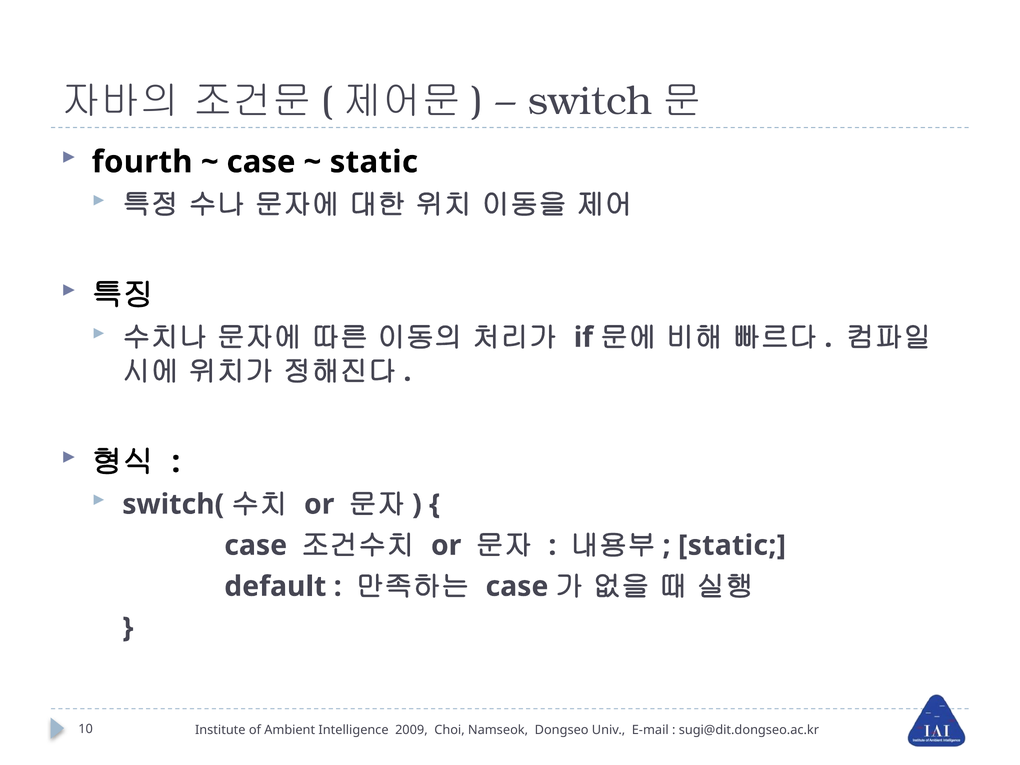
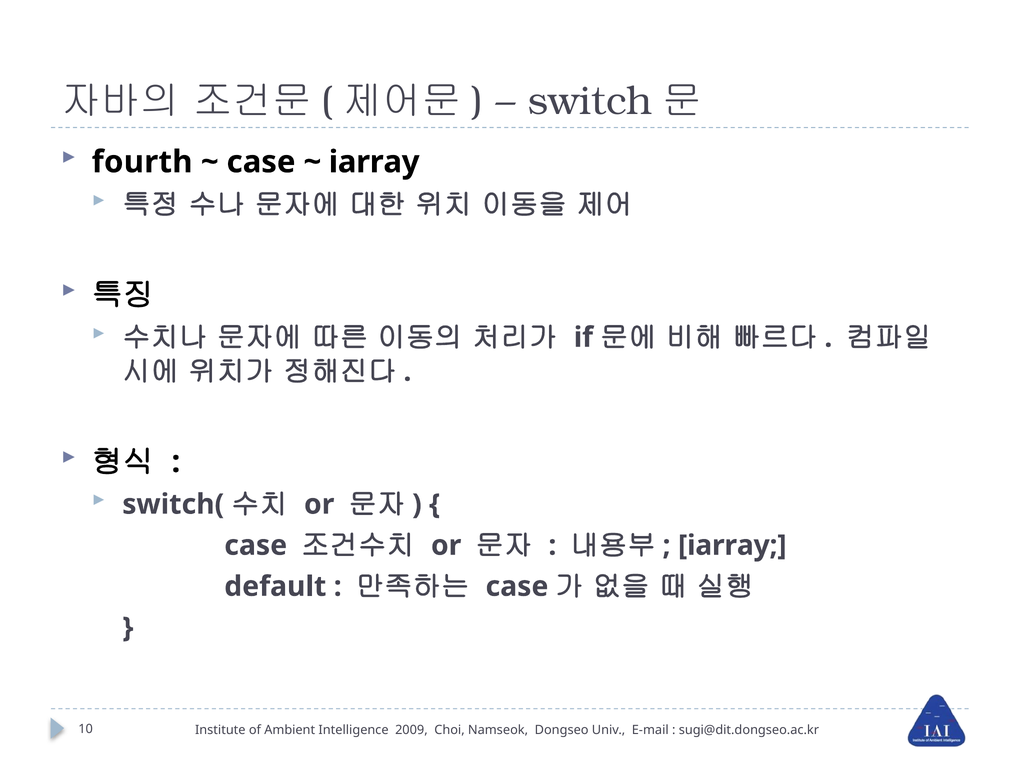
static at (374, 162): static -> iarray
static at (732, 545): static -> iarray
